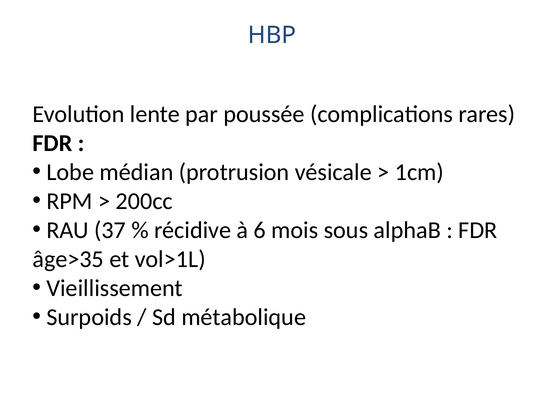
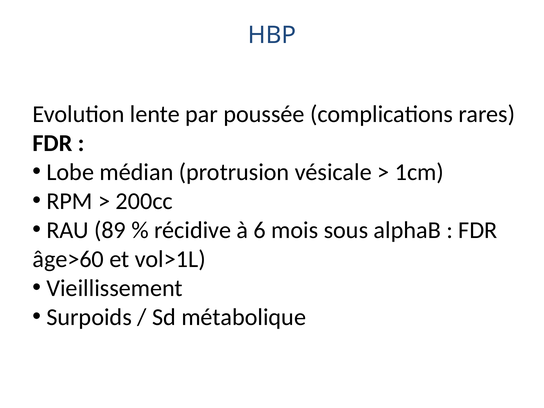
37: 37 -> 89
âge>35: âge>35 -> âge>60
